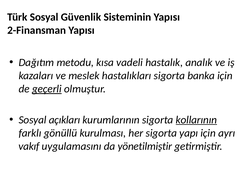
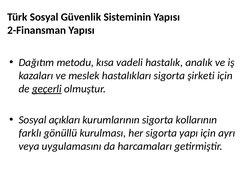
banka: banka -> şirketi
kollarının underline: present -> none
vakıf: vakıf -> veya
yönetilmiştir: yönetilmiştir -> harcamaları
